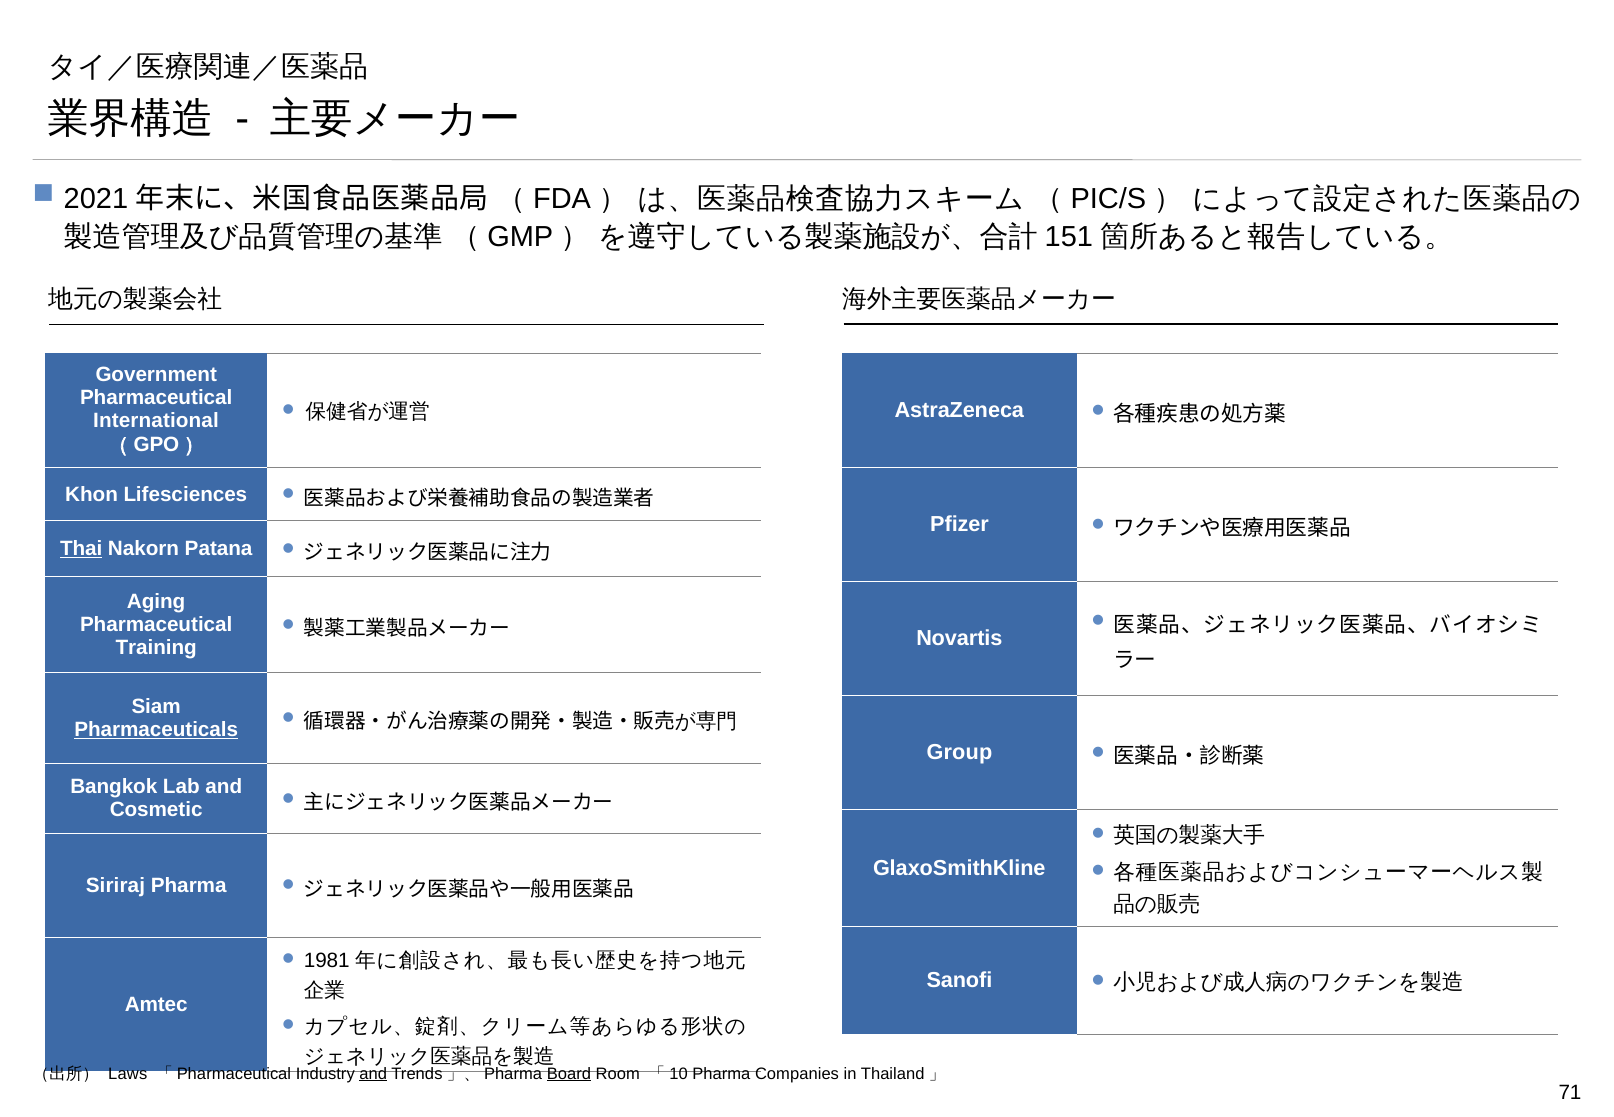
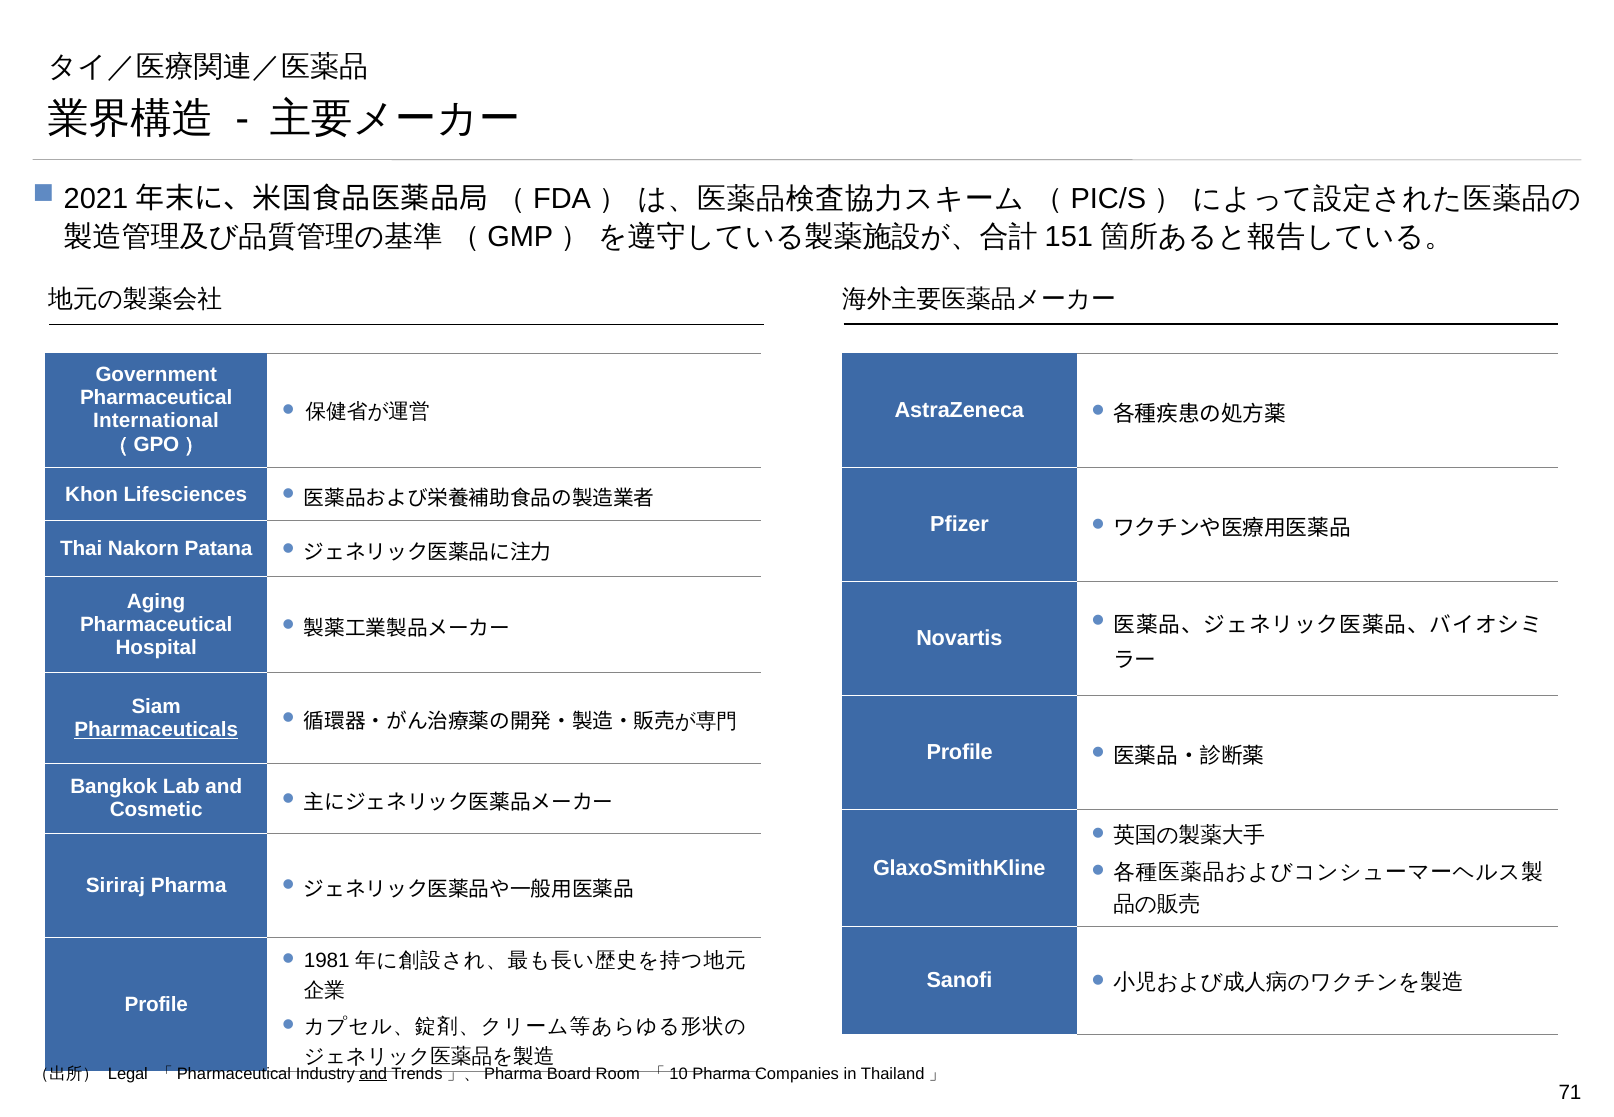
Thai underline: present -> none
Training: Training -> Hospital
Group at (959, 753): Group -> Profile
Amtec at (156, 1005): Amtec -> Profile
Laws: Laws -> Legal
Board underline: present -> none
